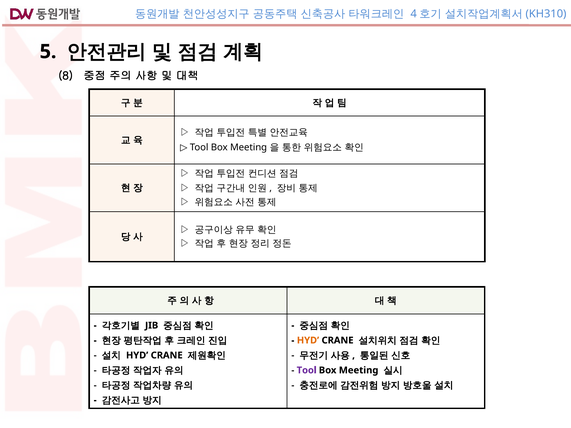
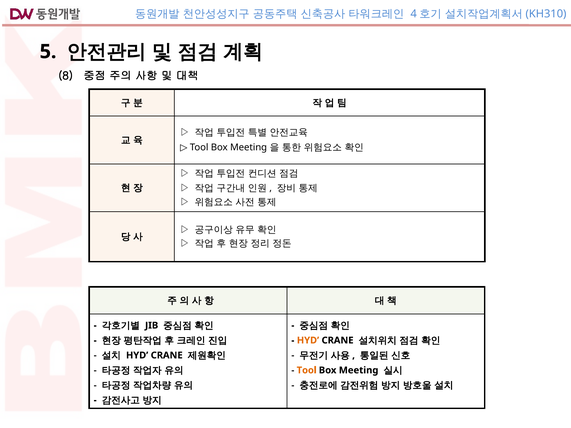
Tool at (307, 370) colour: purple -> orange
